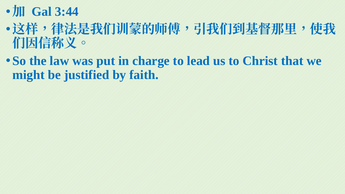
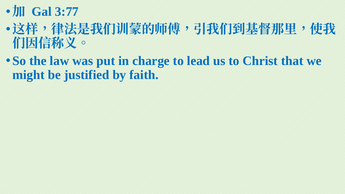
3:44: 3:44 -> 3:77
